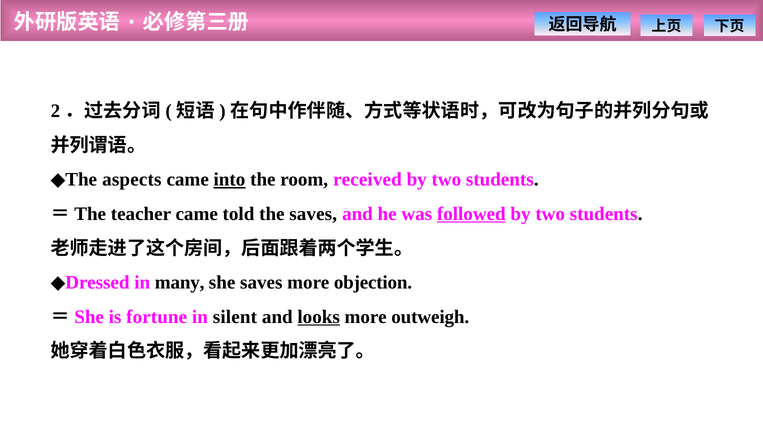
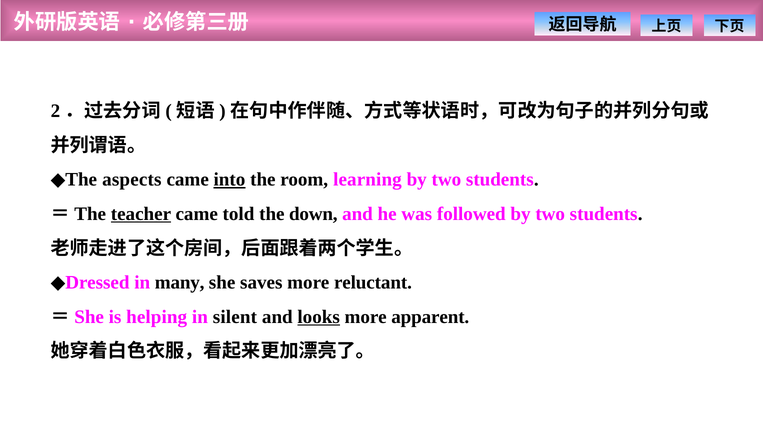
received: received -> learning
teacher underline: none -> present
the saves: saves -> down
followed underline: present -> none
objection: objection -> reluctant
fortune: fortune -> helping
outweigh: outweigh -> apparent
